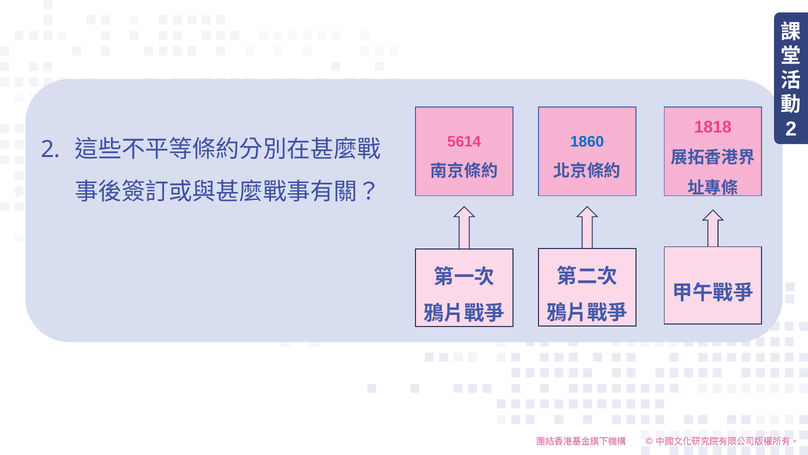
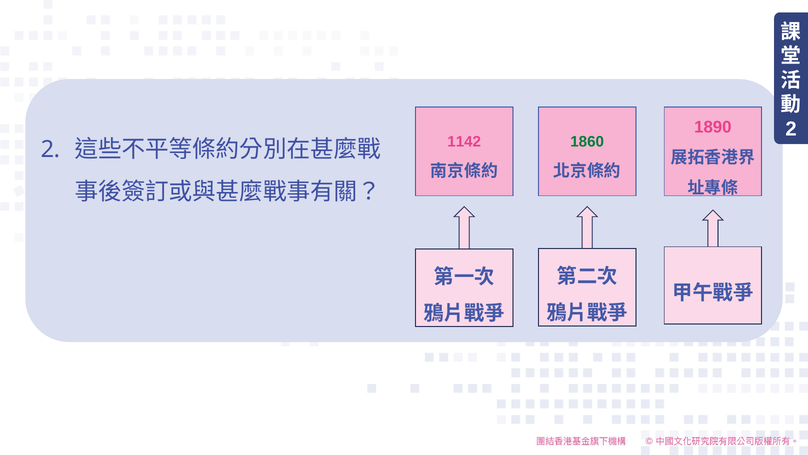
1818: 1818 -> 1890
5614: 5614 -> 1142
1860 colour: blue -> green
